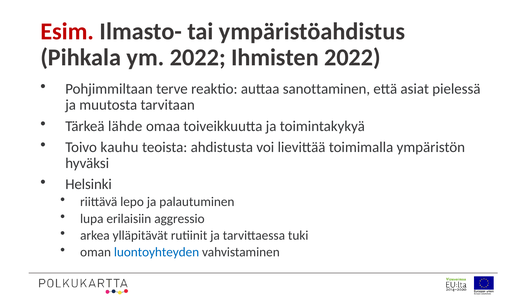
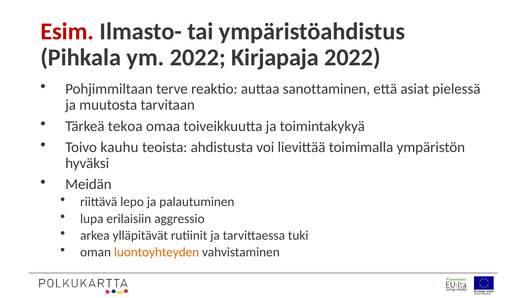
Ihmisten: Ihmisten -> Kirjapaja
lähde: lähde -> tekoa
Helsinki: Helsinki -> Meidän
luontoyhteyden colour: blue -> orange
